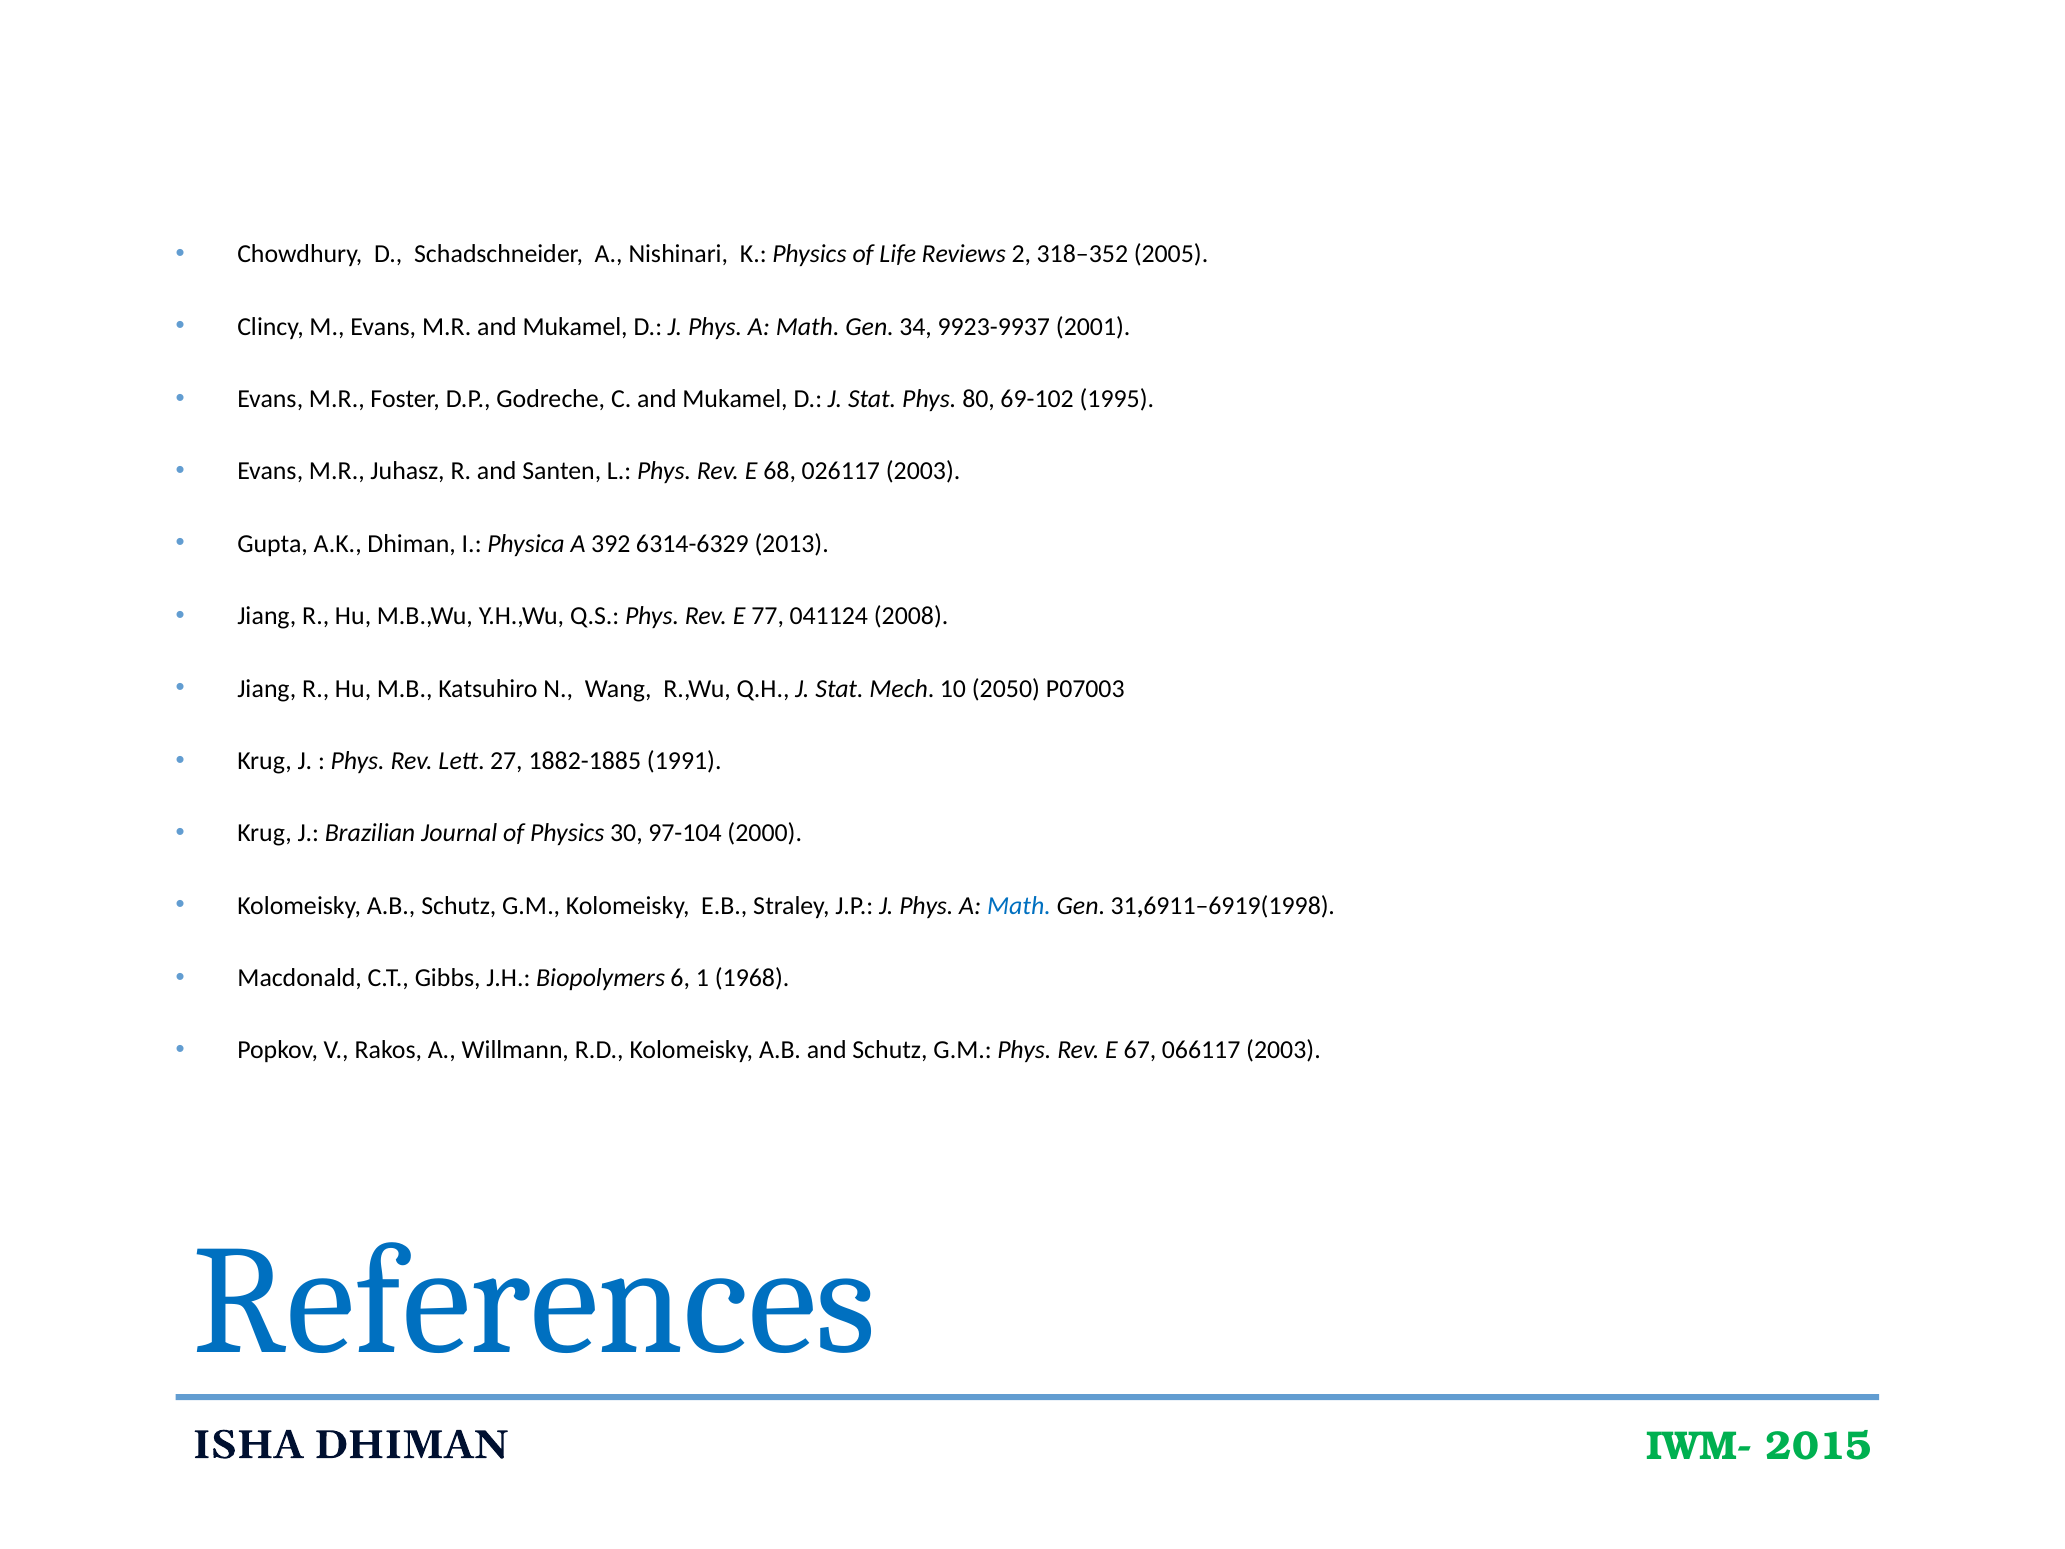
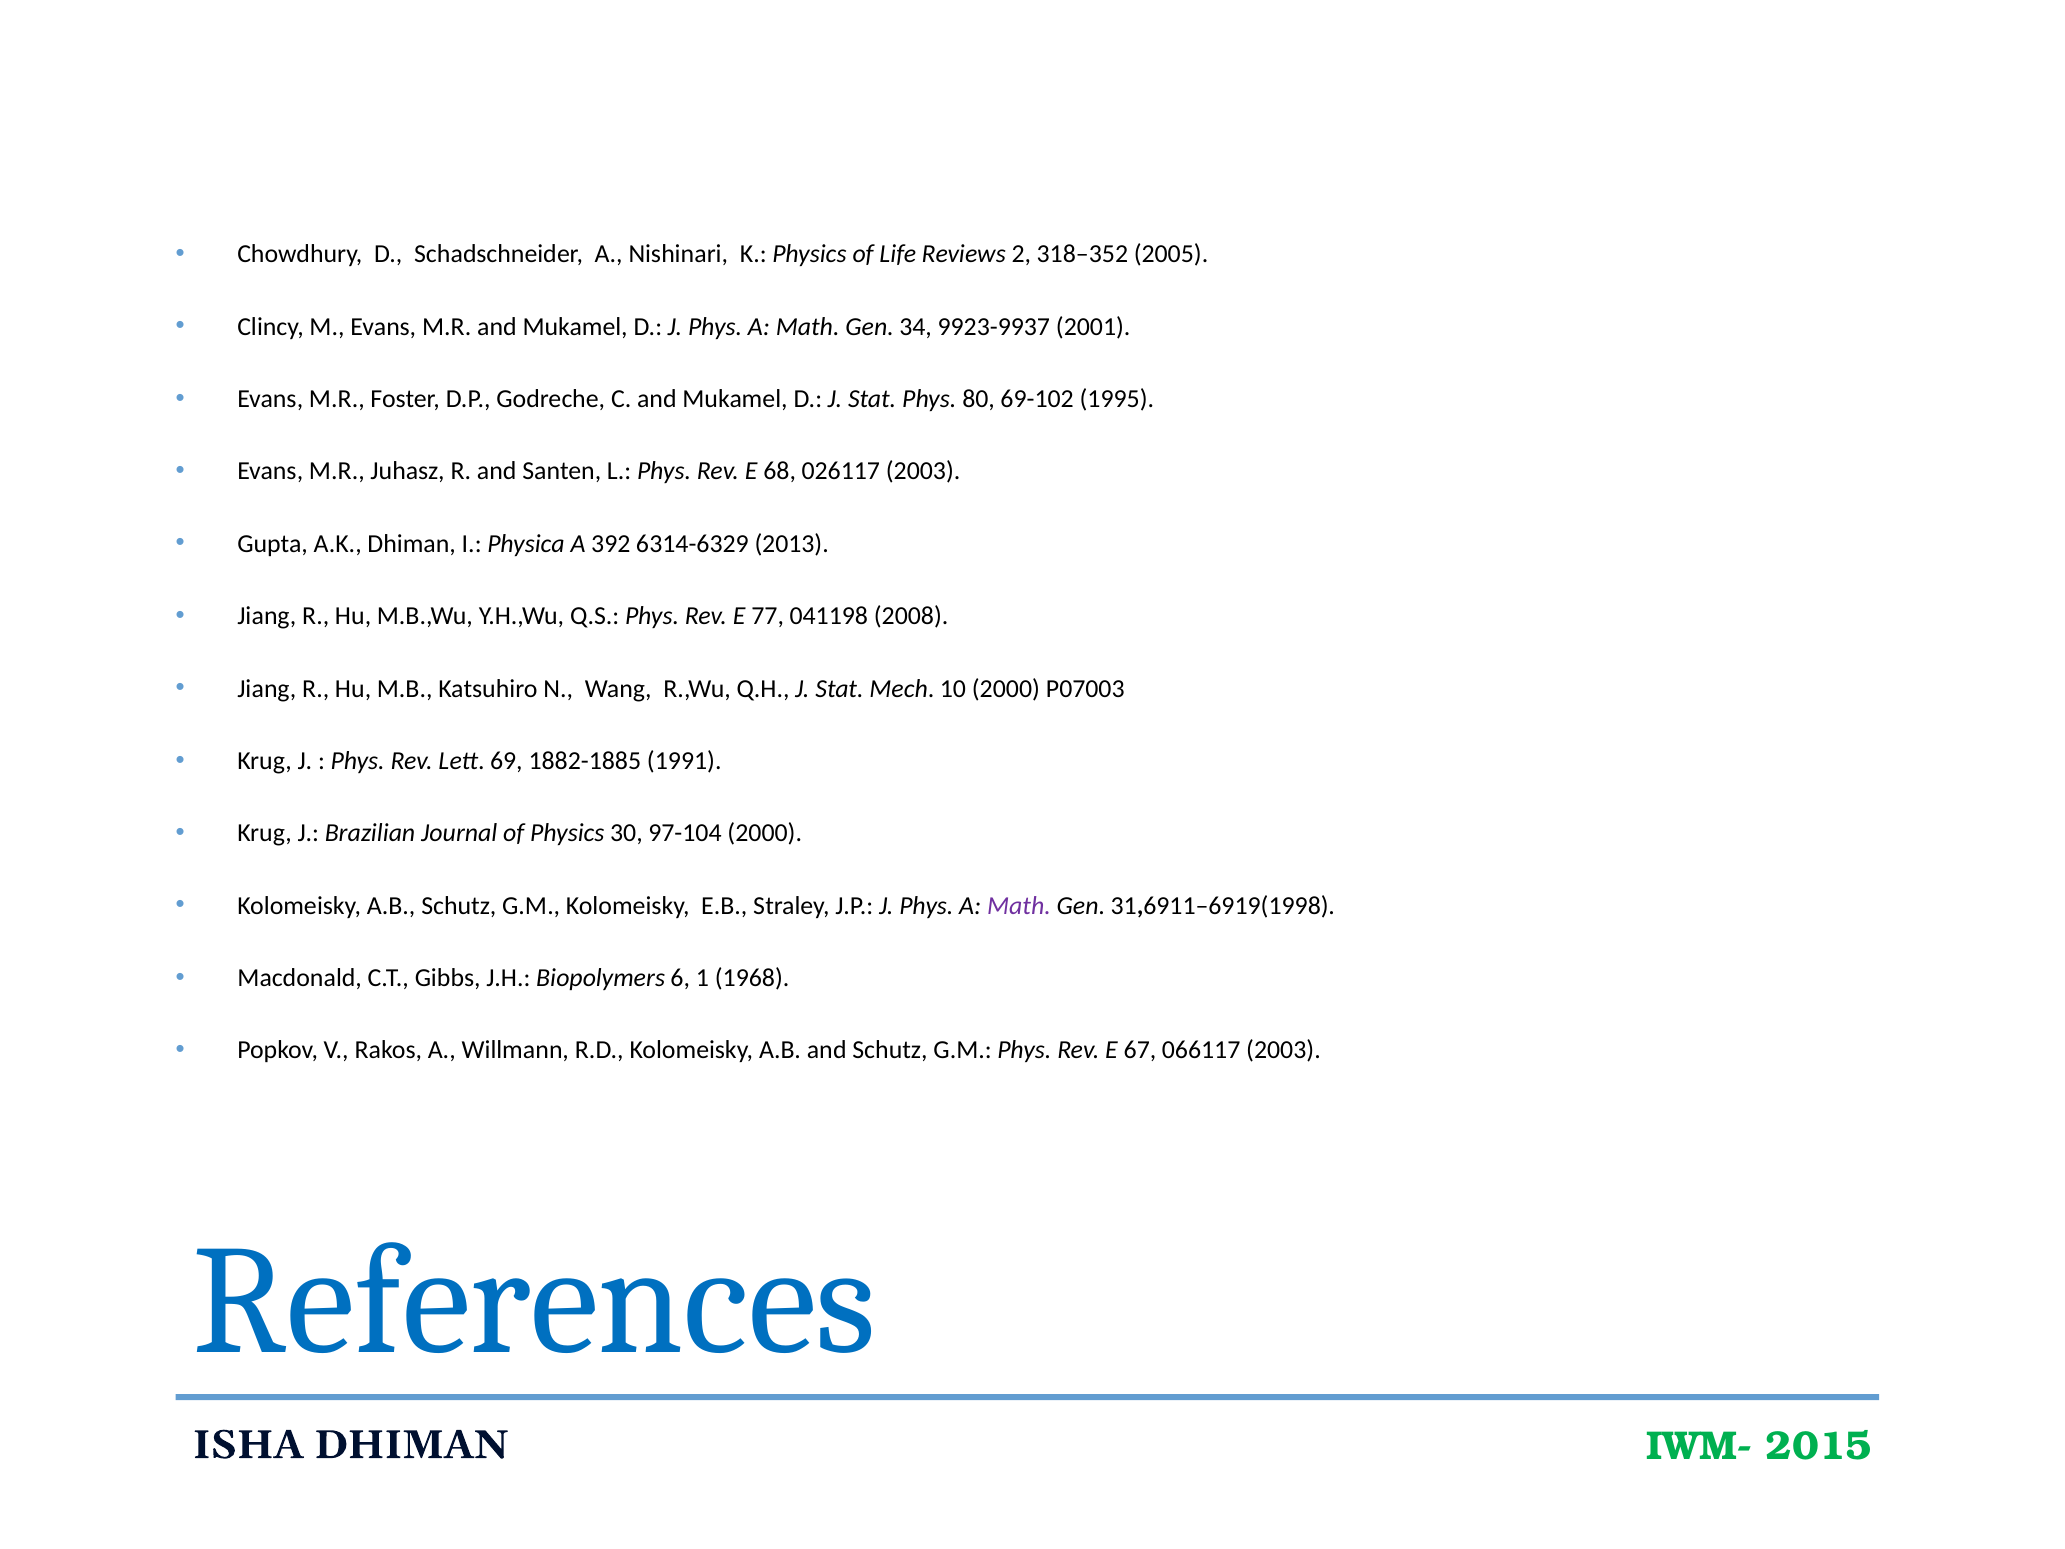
041124: 041124 -> 041198
10 2050: 2050 -> 2000
27: 27 -> 69
Math at (1019, 906) colour: blue -> purple
